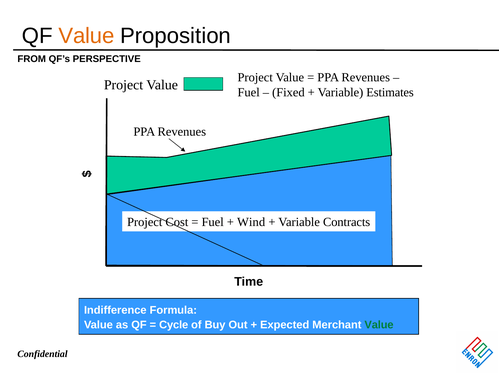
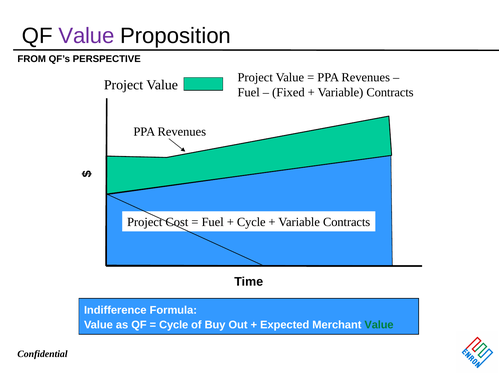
Value at (86, 36) colour: orange -> purple
Estimates at (390, 92): Estimates -> Contracts
Wind at (251, 222): Wind -> Cycle
